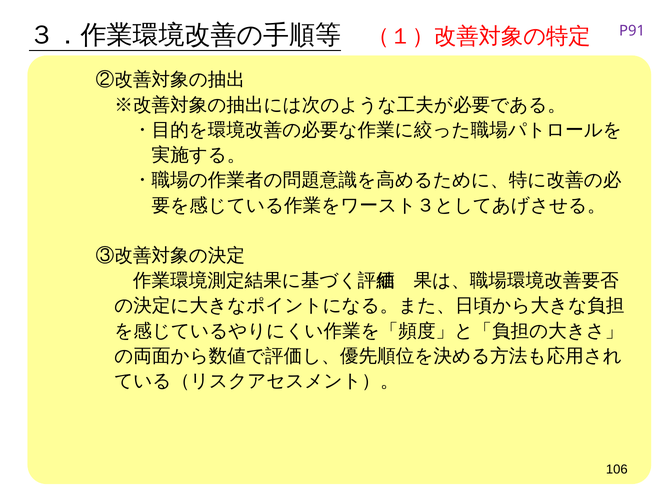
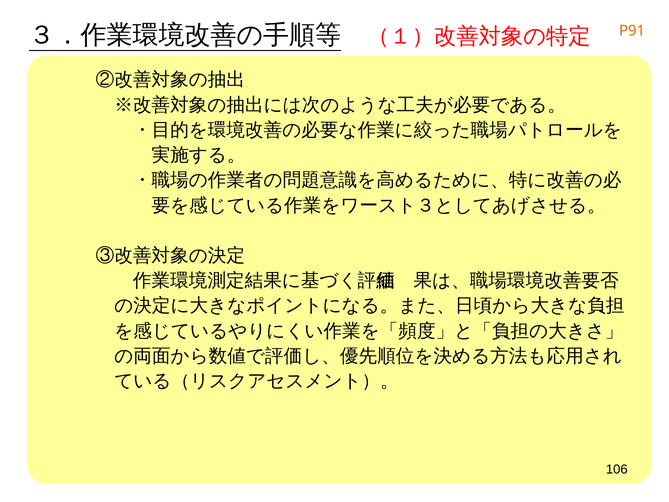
P91 colour: purple -> orange
